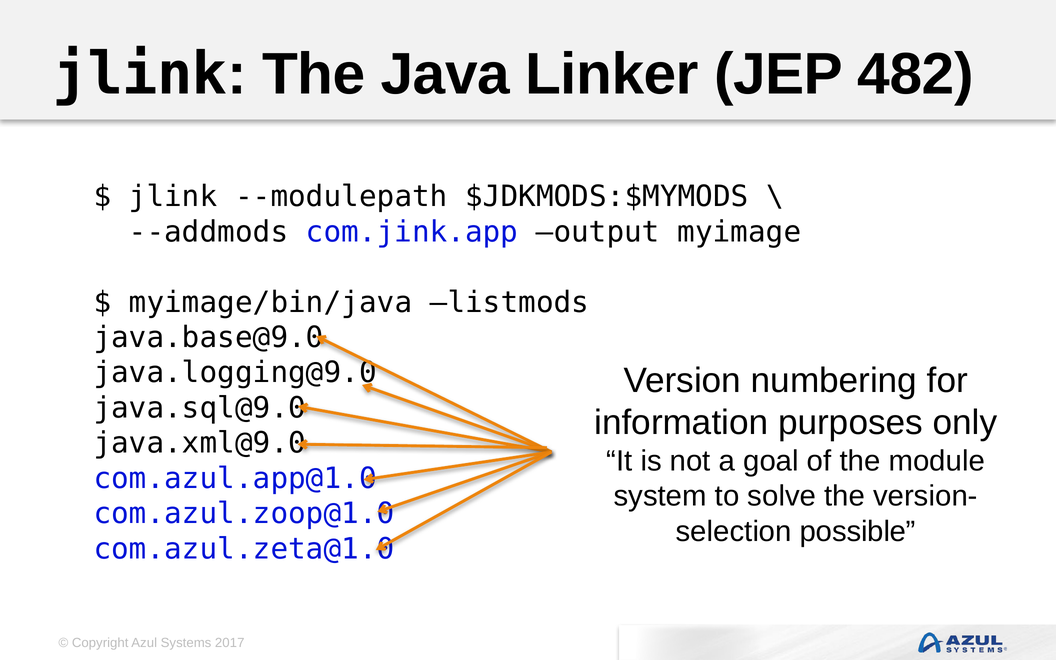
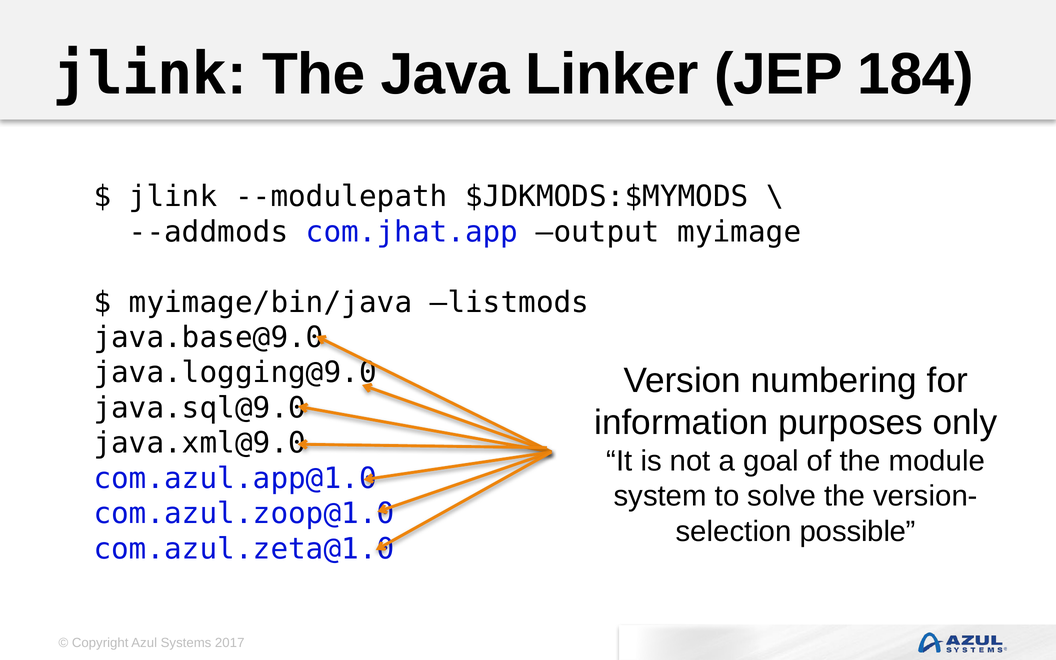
482: 482 -> 184
com.jink.app: com.jink.app -> com.jhat.app
